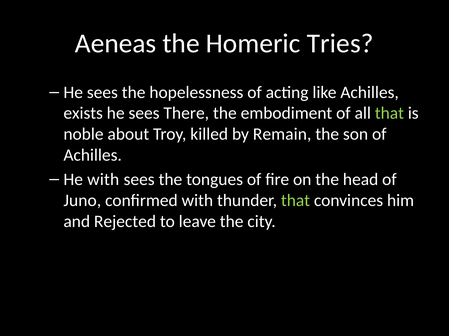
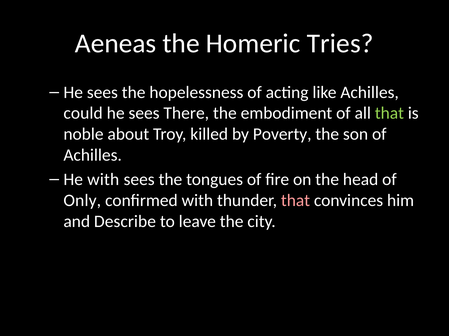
exists: exists -> could
Remain: Remain -> Poverty
Juno: Juno -> Only
that at (295, 201) colour: light green -> pink
Rejected: Rejected -> Describe
